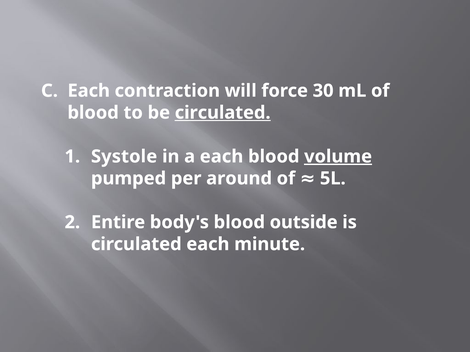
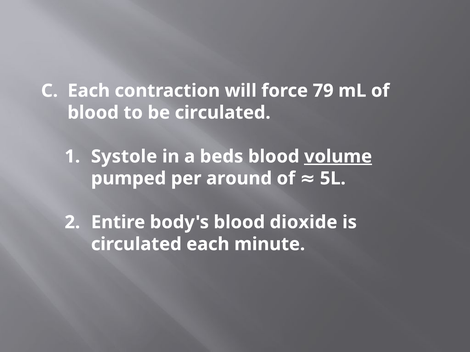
30: 30 -> 79
circulated at (223, 113) underline: present -> none
a each: each -> beds
outside: outside -> dioxide
